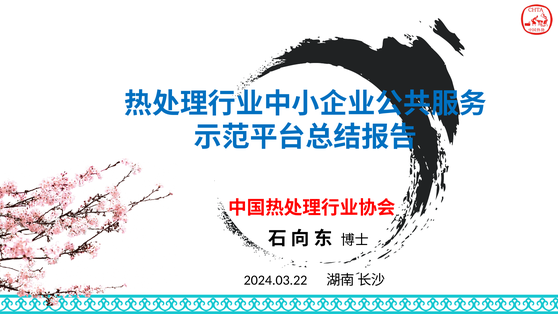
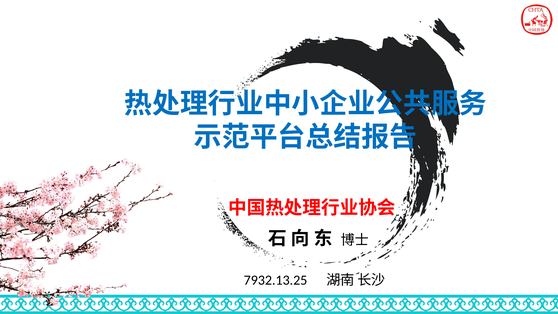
2024.03.22: 2024.03.22 -> 7932.13.25
